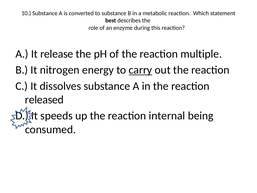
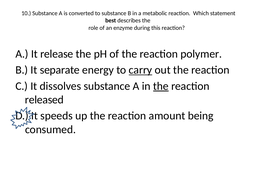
multiple: multiple -> polymer
nitrogen: nitrogen -> separate
the at (161, 86) underline: none -> present
internal: internal -> amount
